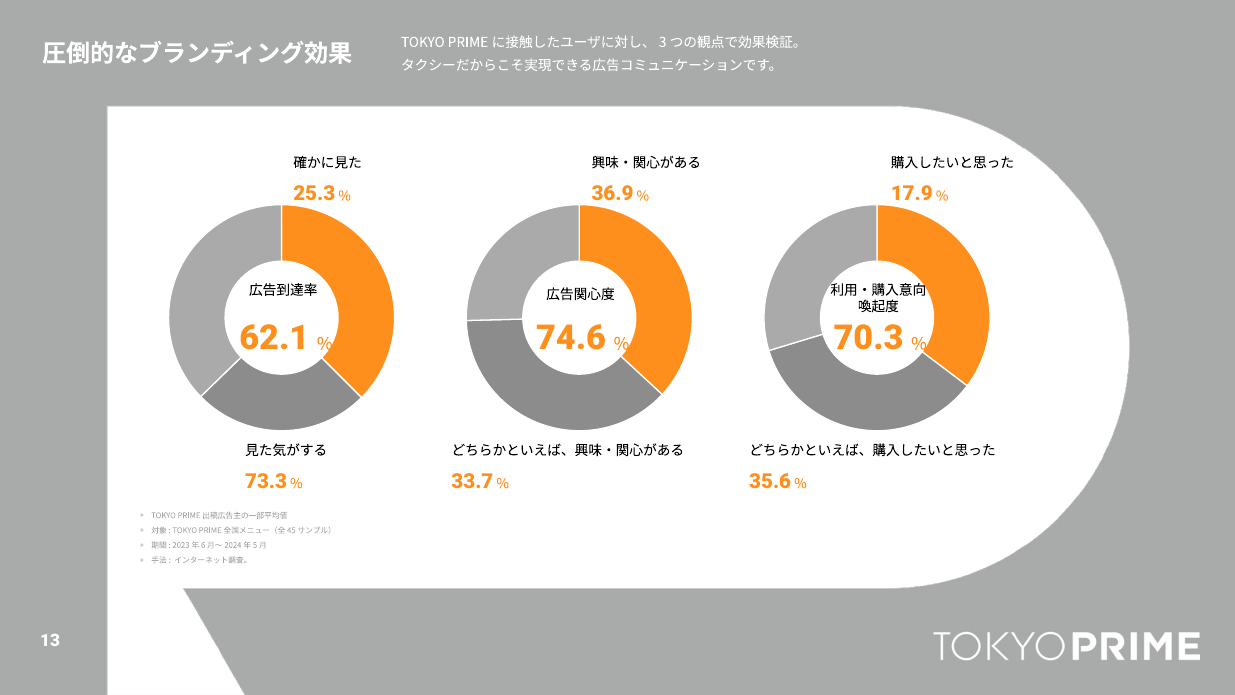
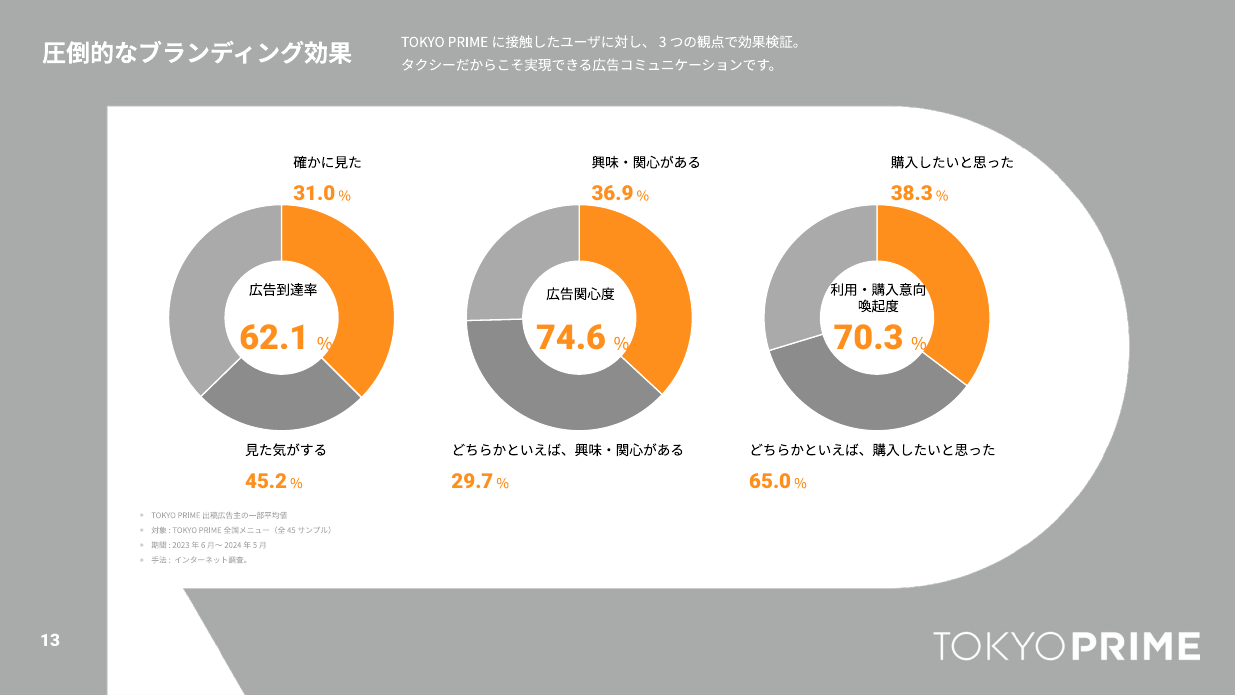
25.3: 25.3 -> 31.0
17.9: 17.9 -> 38.3
73.3: 73.3 -> 45.2
33.7: 33.7 -> 29.7
35.6: 35.6 -> 65.0
